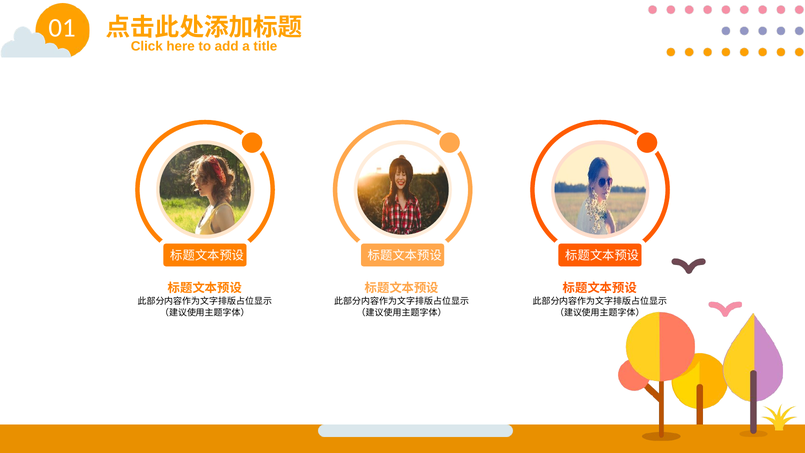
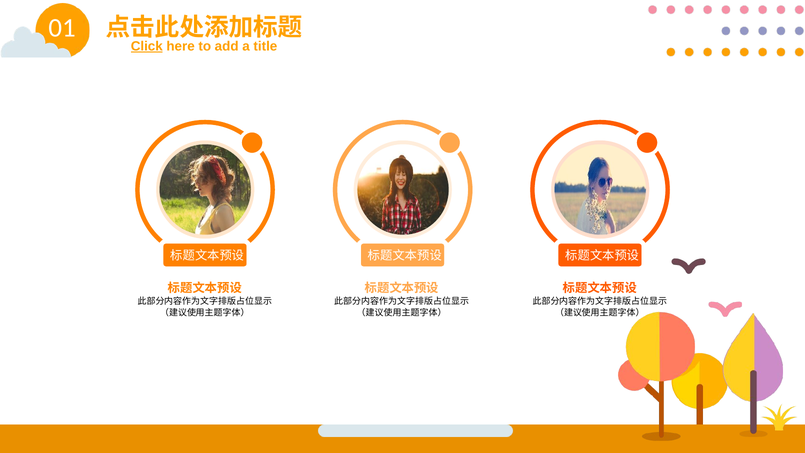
Click underline: none -> present
